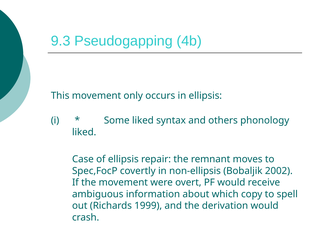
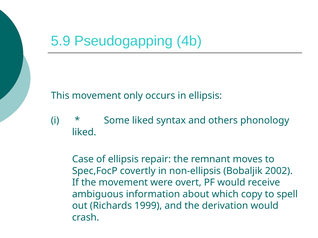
9.3: 9.3 -> 5.9
